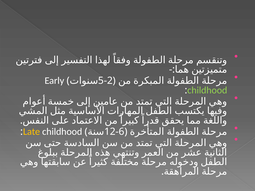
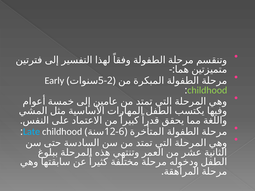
Late colour: yellow -> light blue
